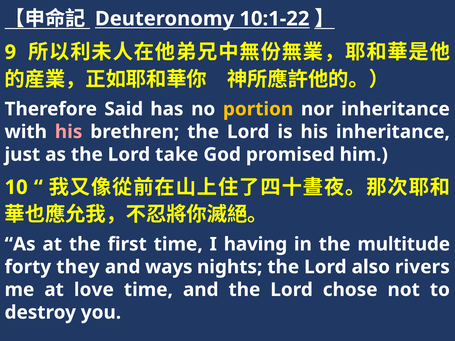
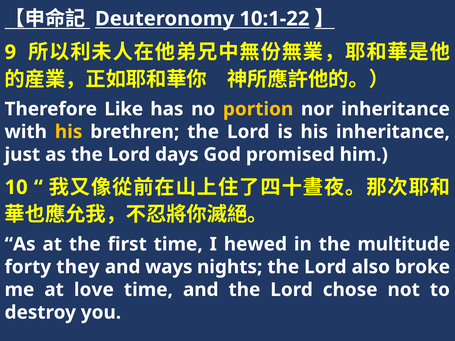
Said: Said -> Like
his at (69, 132) colour: pink -> yellow
take: take -> days
having: having -> hewed
rivers: rivers -> broke
